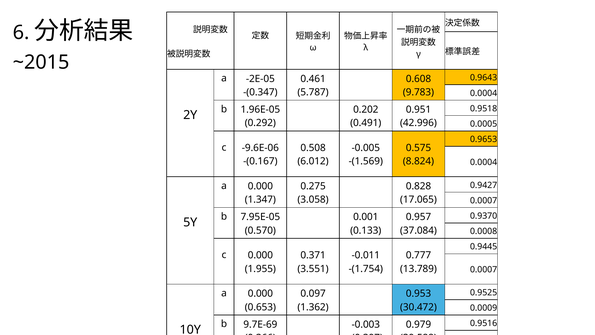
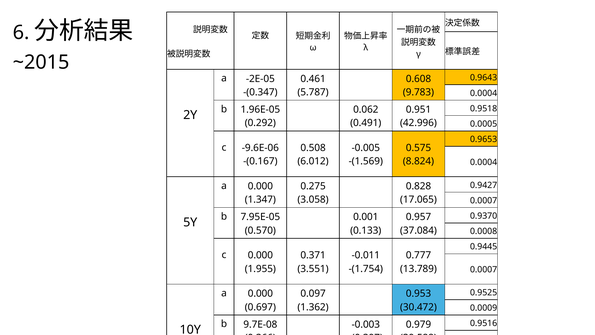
0.202: 0.202 -> 0.062
0.653: 0.653 -> 0.697
9.7E-69: 9.7E-69 -> 9.7E-08
